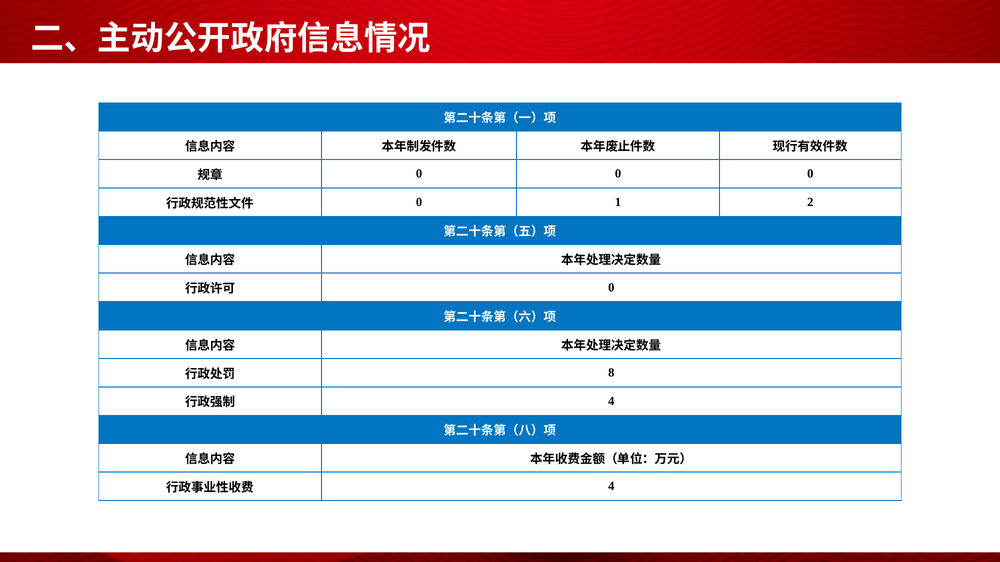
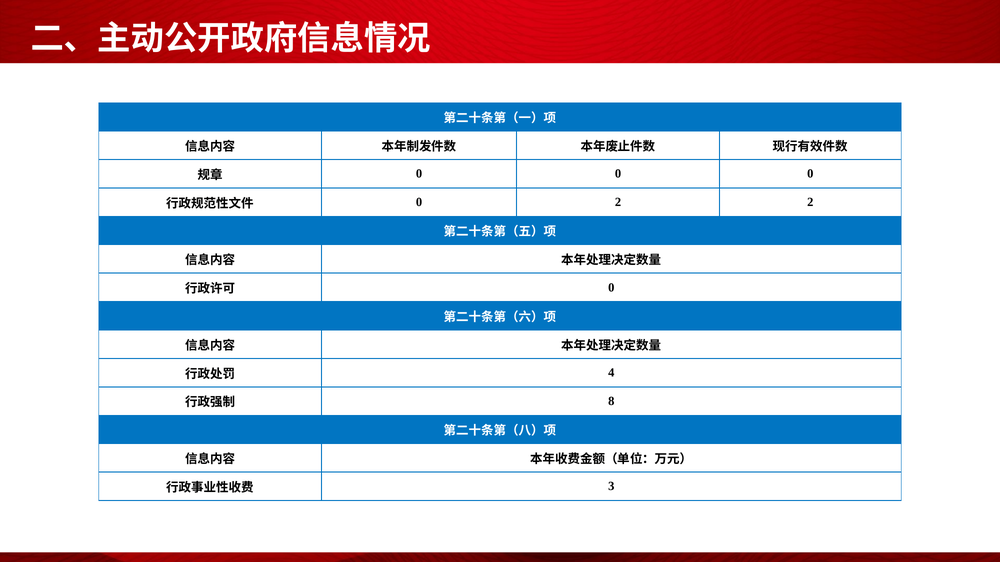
0 1: 1 -> 2
8: 8 -> 4
4 at (611, 401): 4 -> 8
4 at (611, 487): 4 -> 3
